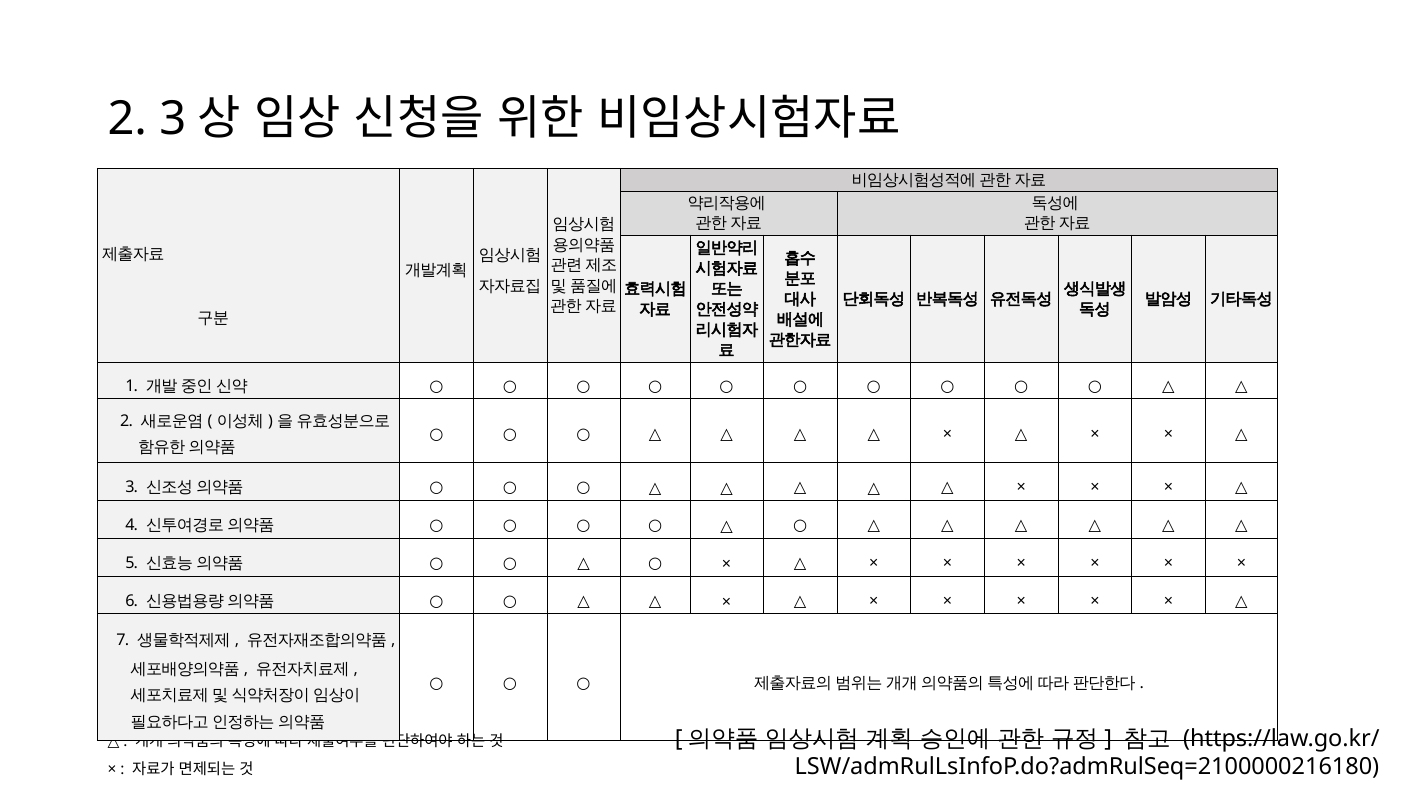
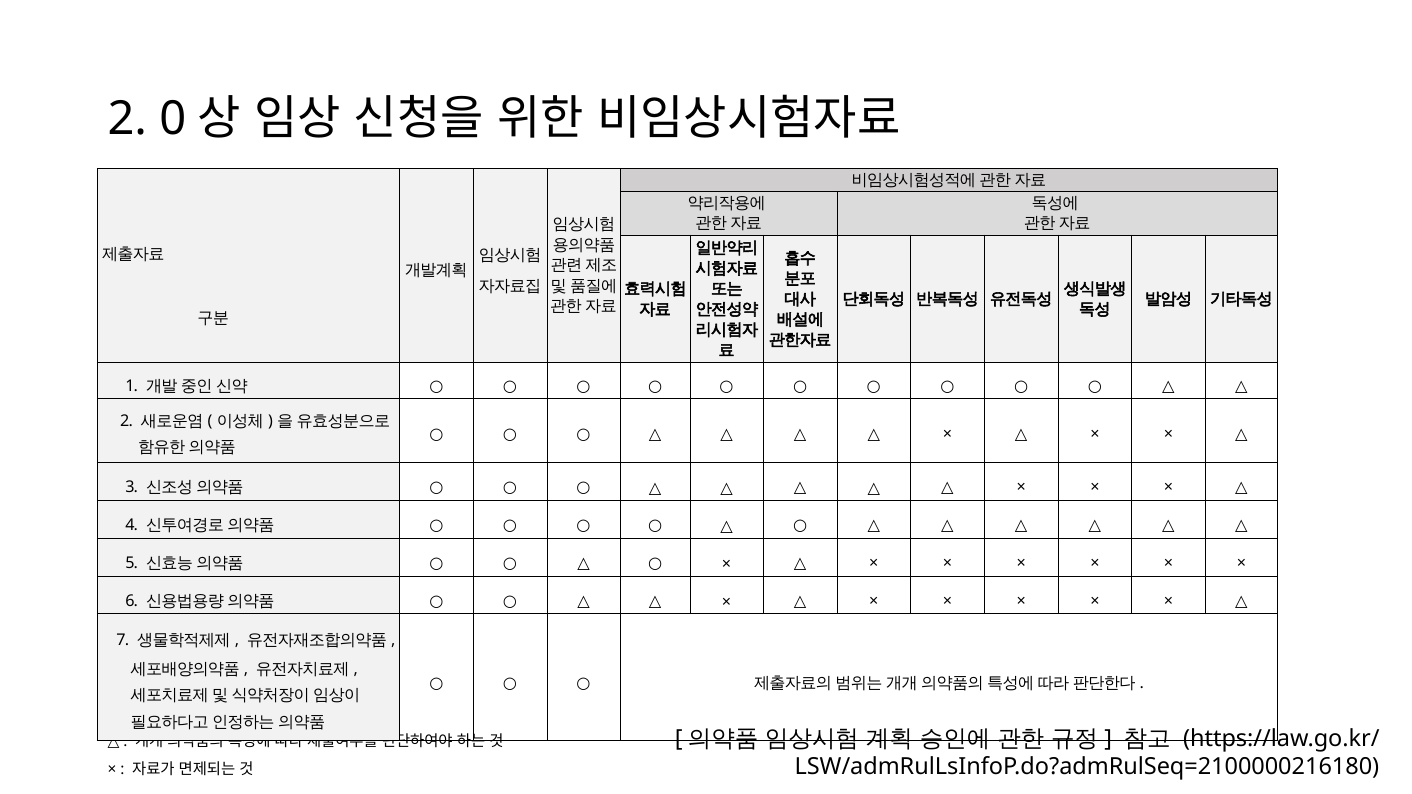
2 3: 3 -> 0
